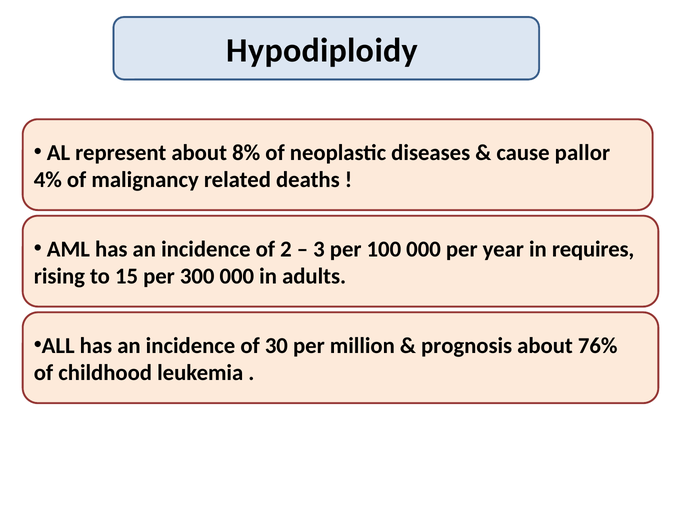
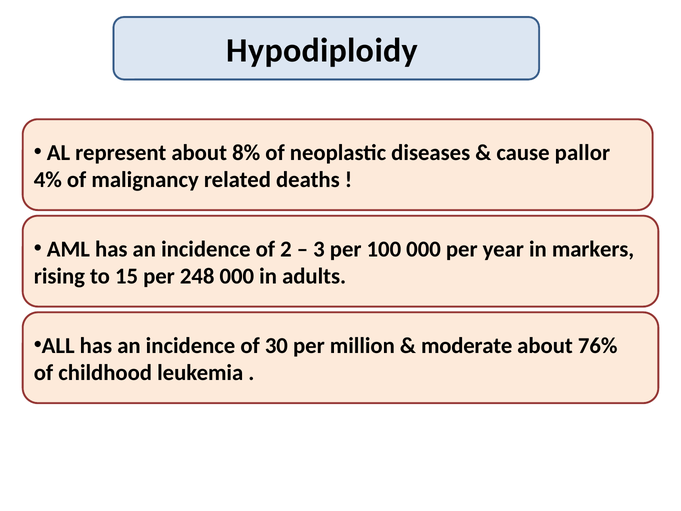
requires: requires -> markers
300: 300 -> 248
prognosis: prognosis -> moderate
